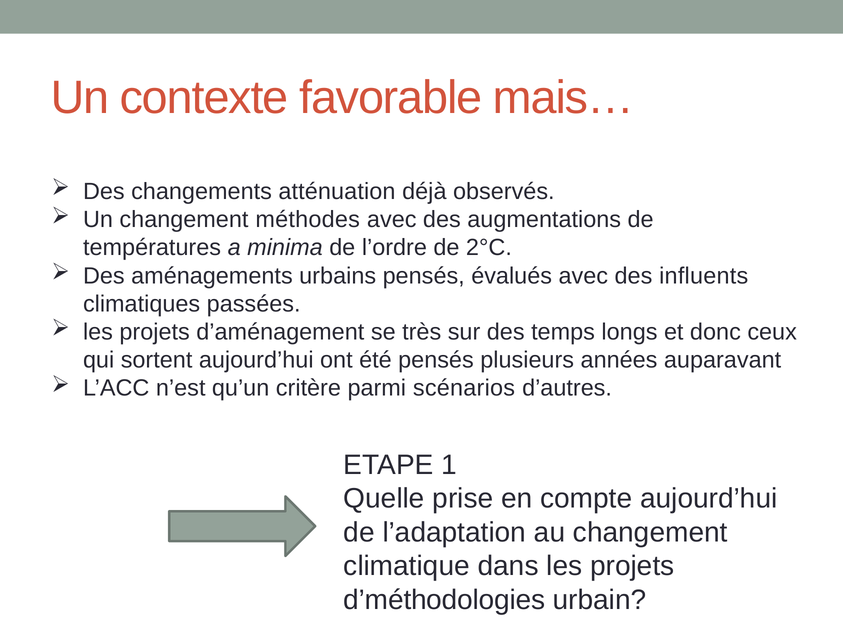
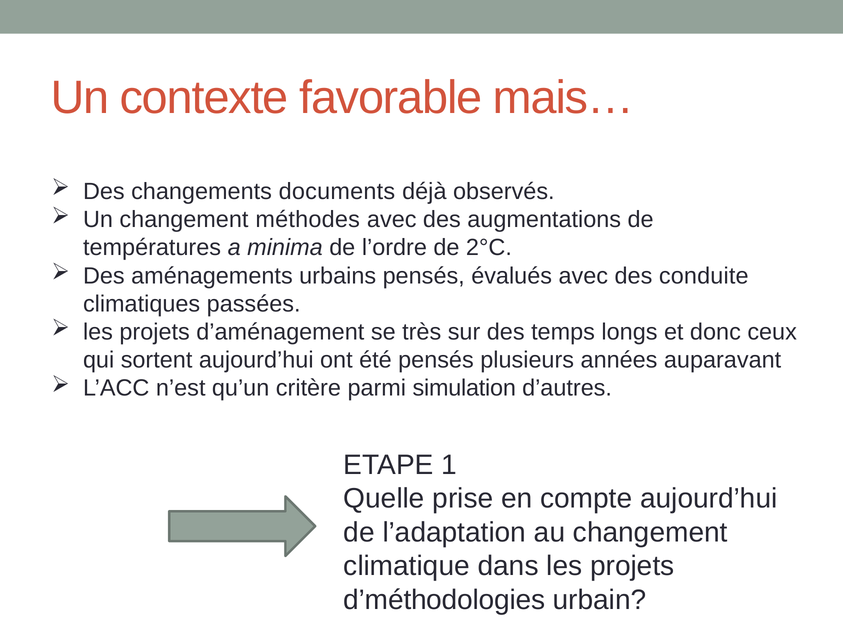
atténuation: atténuation -> documents
influents: influents -> conduite
scénarios: scénarios -> simulation
